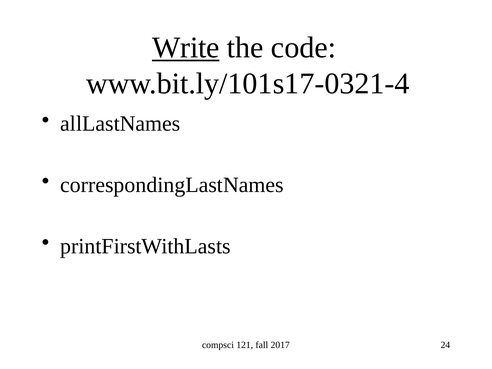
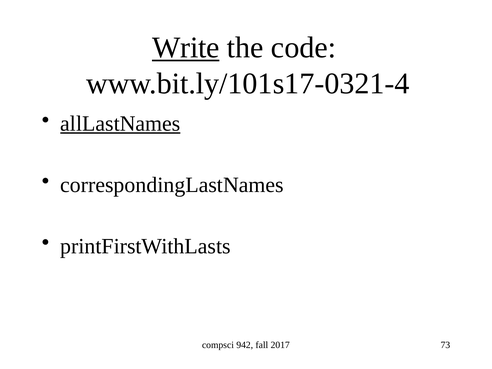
allLastNames underline: none -> present
121: 121 -> 942
24: 24 -> 73
